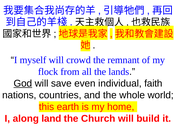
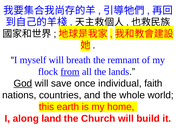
crowd: crowd -> breath
from underline: none -> present
even: even -> once
